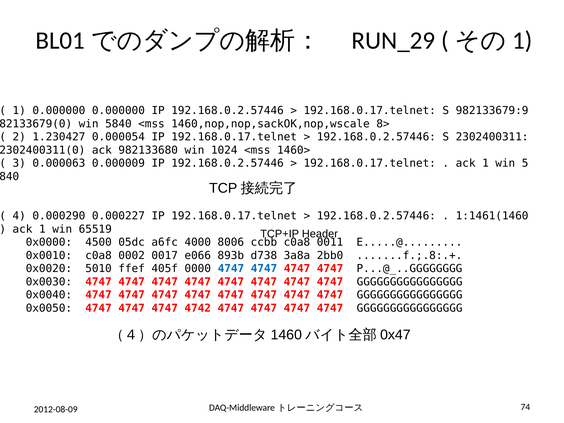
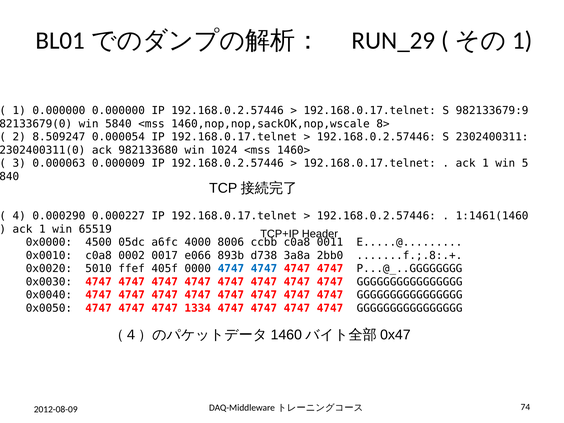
1.230427: 1.230427 -> 8.509247
4742: 4742 -> 1334
